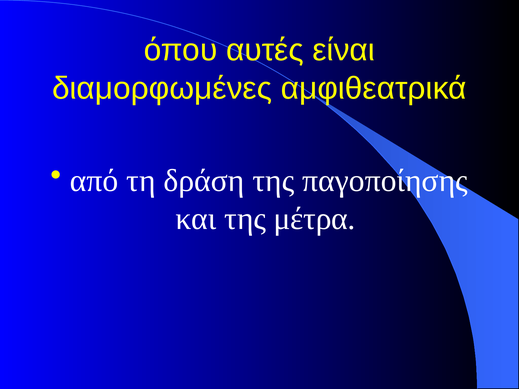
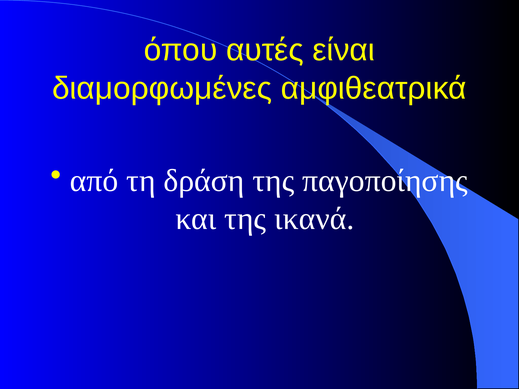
μέτρα: μέτρα -> ικανά
